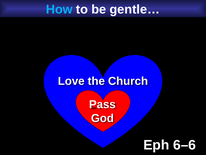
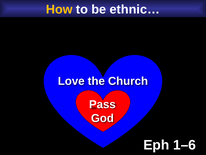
How colour: light blue -> yellow
gentle…: gentle… -> ethnic…
6–6: 6–6 -> 1–6
